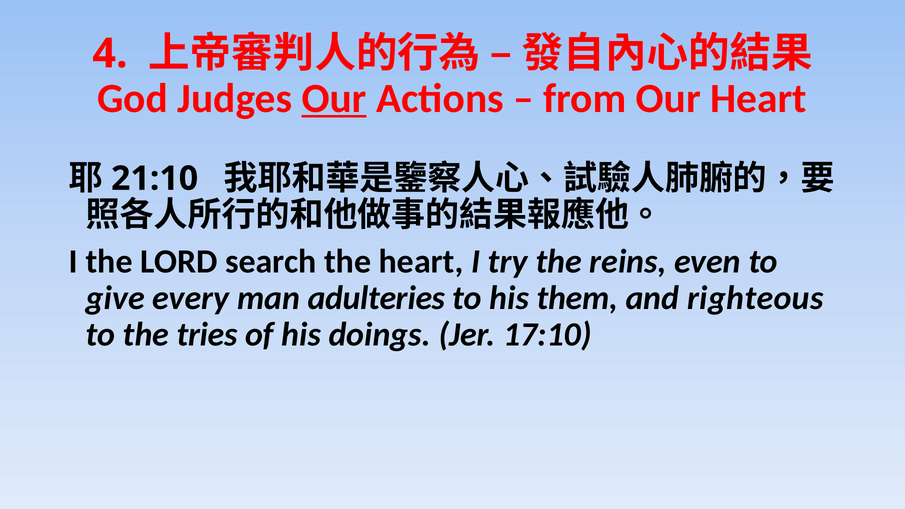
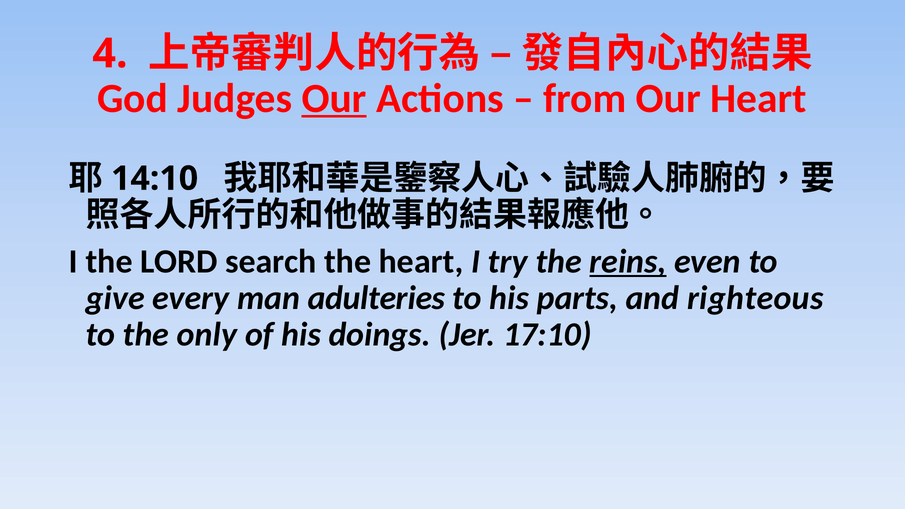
21:10: 21:10 -> 14:10
reins underline: none -> present
them: them -> parts
tries: tries -> only
